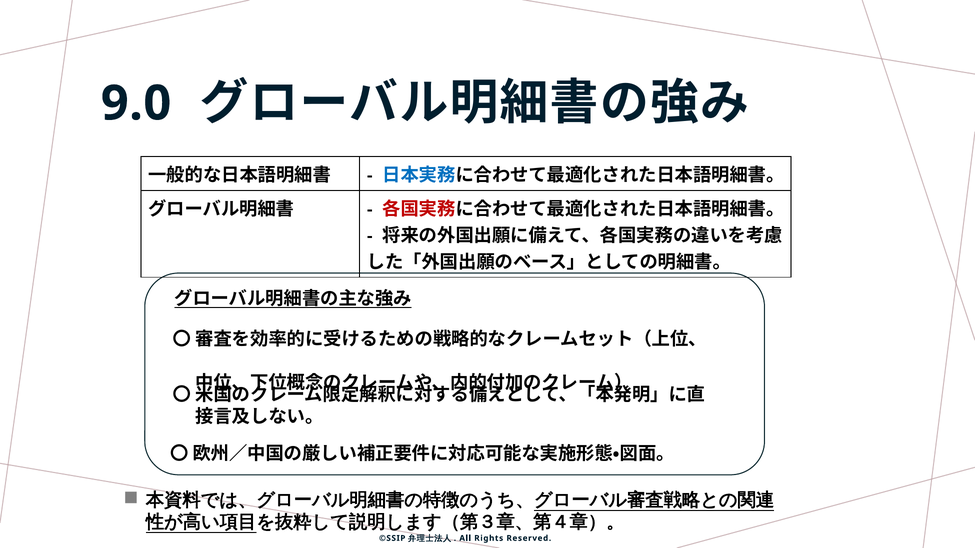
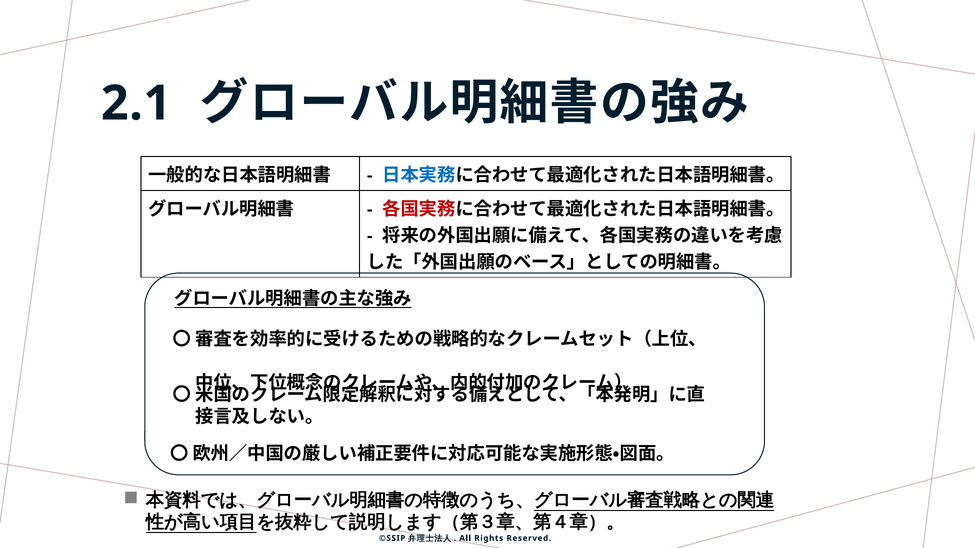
9.0: 9.0 -> 2.1
